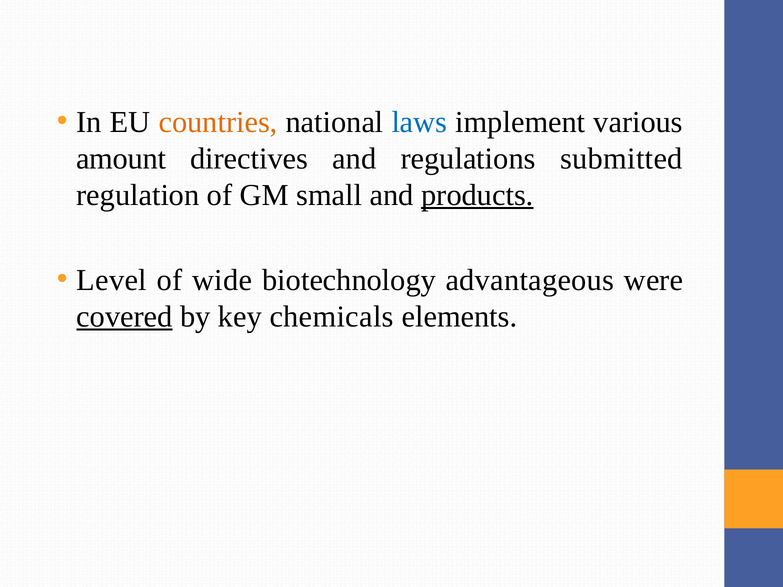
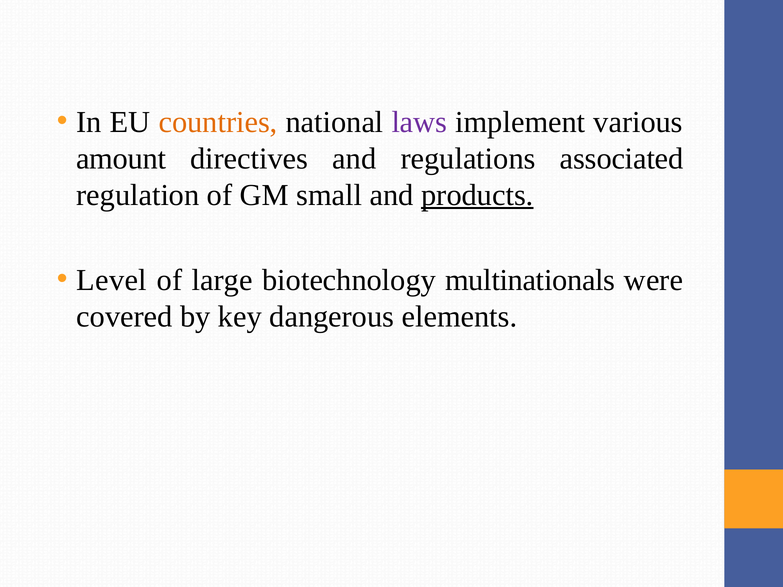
laws colour: blue -> purple
submitted: submitted -> associated
wide: wide -> large
advantageous: advantageous -> multinationals
covered underline: present -> none
chemicals: chemicals -> dangerous
